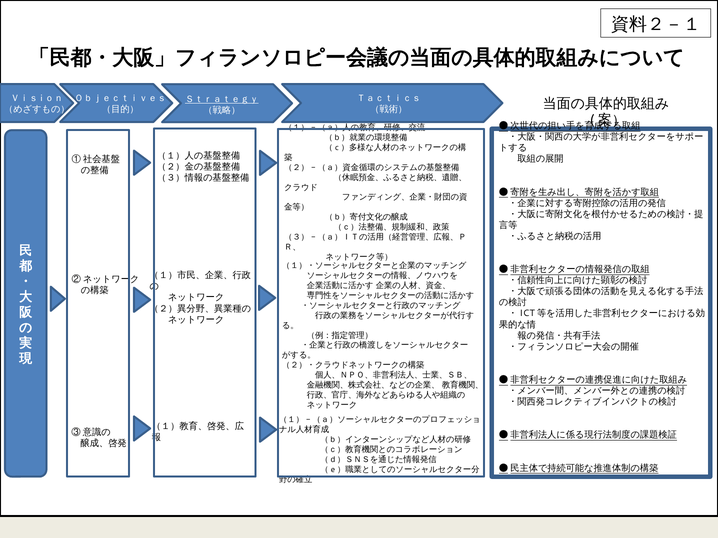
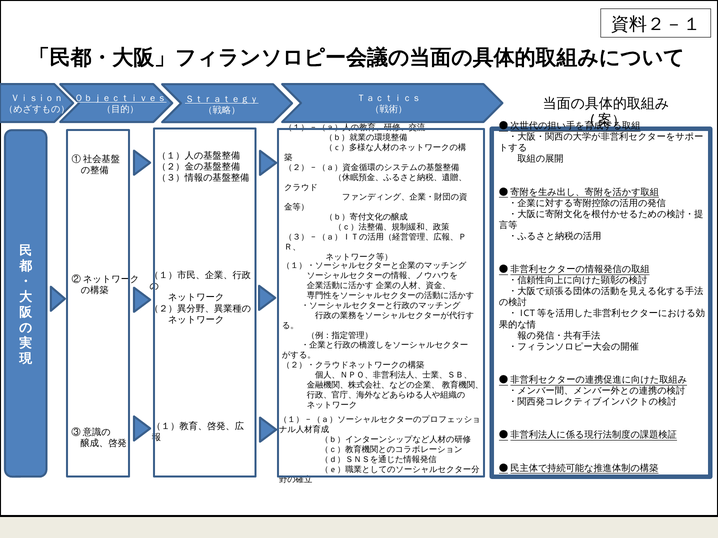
Ｏｂｊｅｃｔｉｖｅｓ underline: none -> present
